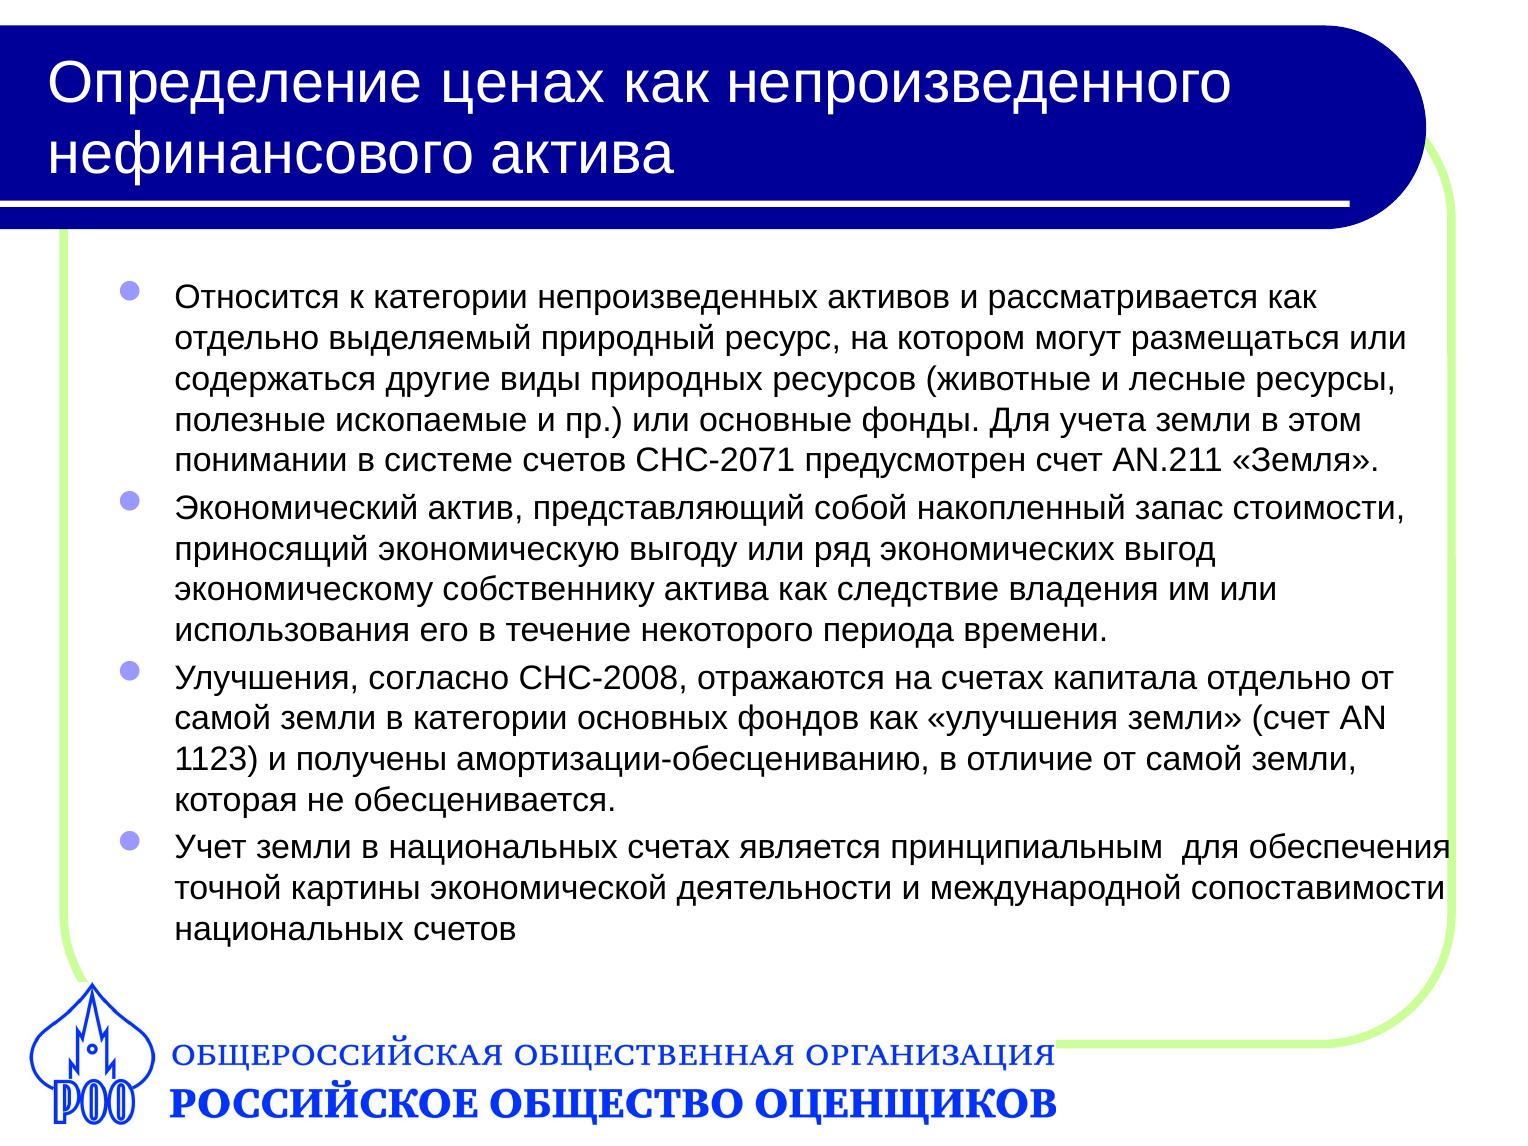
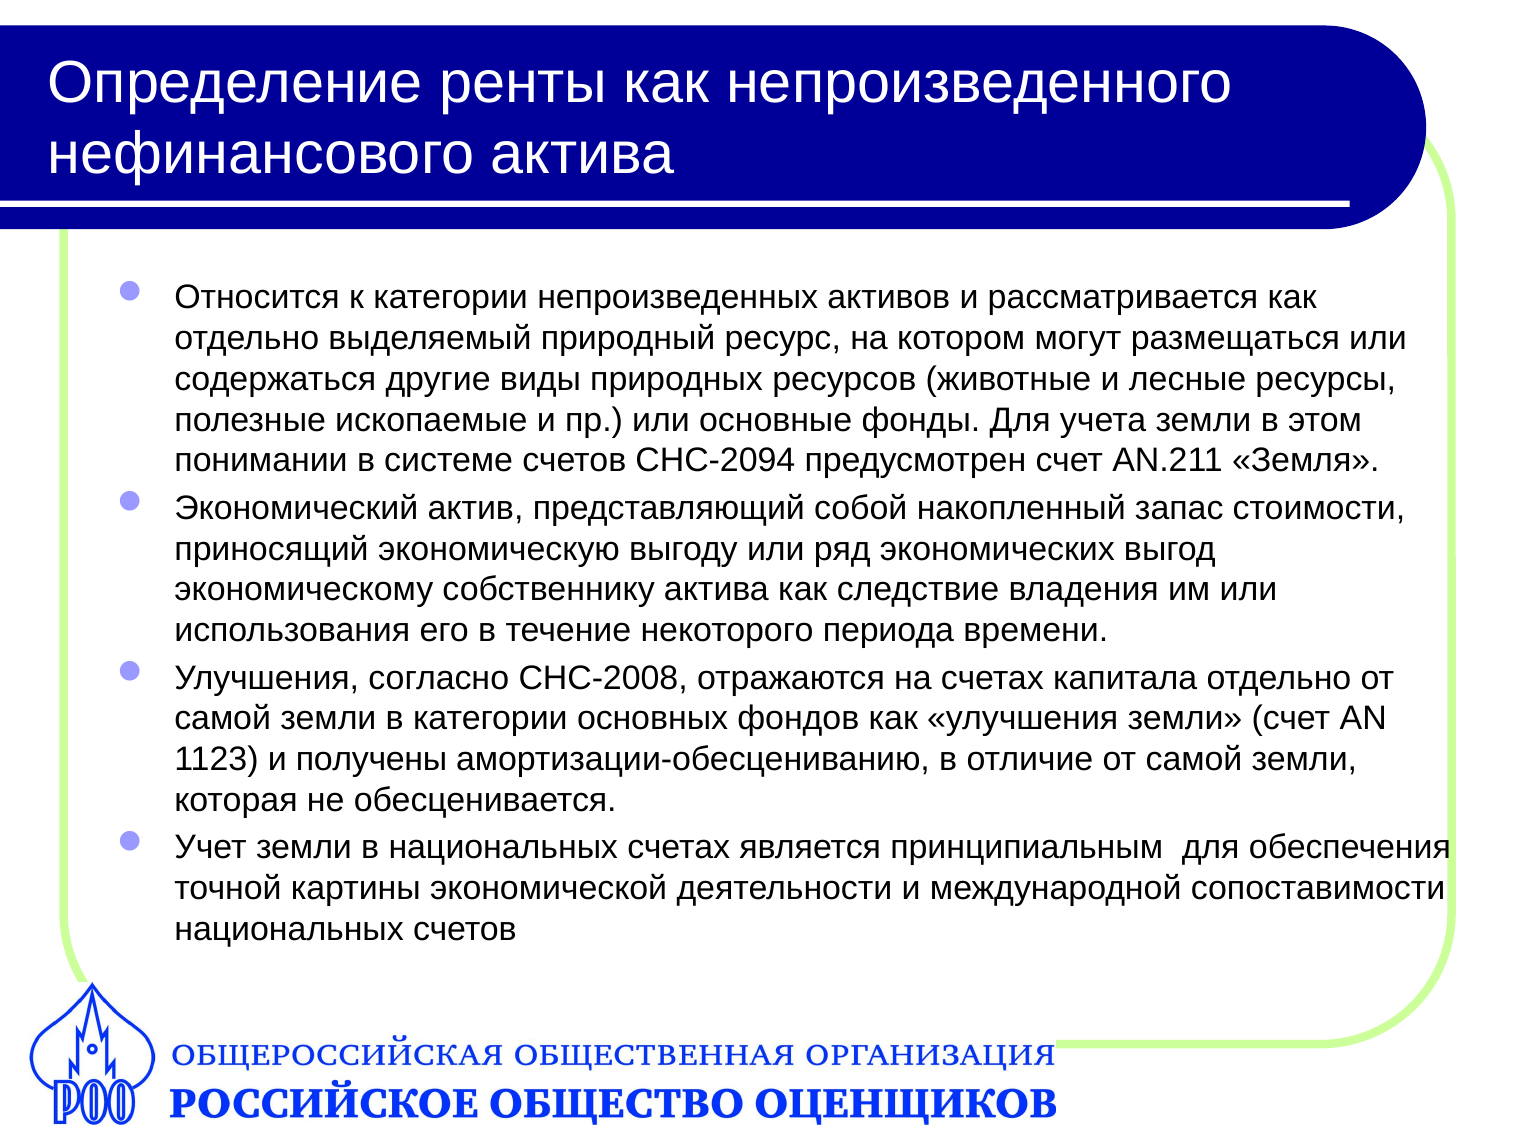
ценах: ценах -> ренты
СНС-2071: СНС-2071 -> СНС-2094
